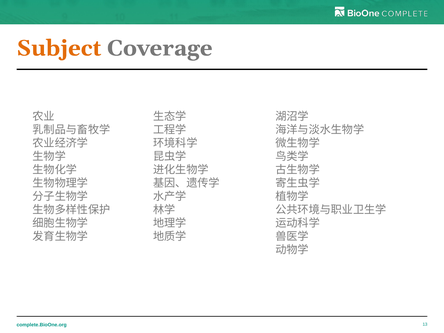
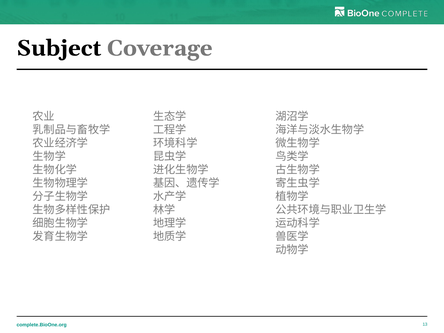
Subject colour: orange -> black
